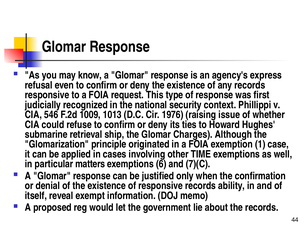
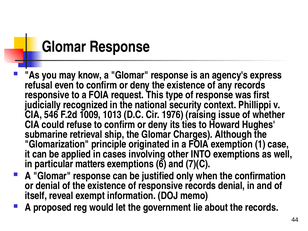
TIME: TIME -> INTO
records ability: ability -> denial
